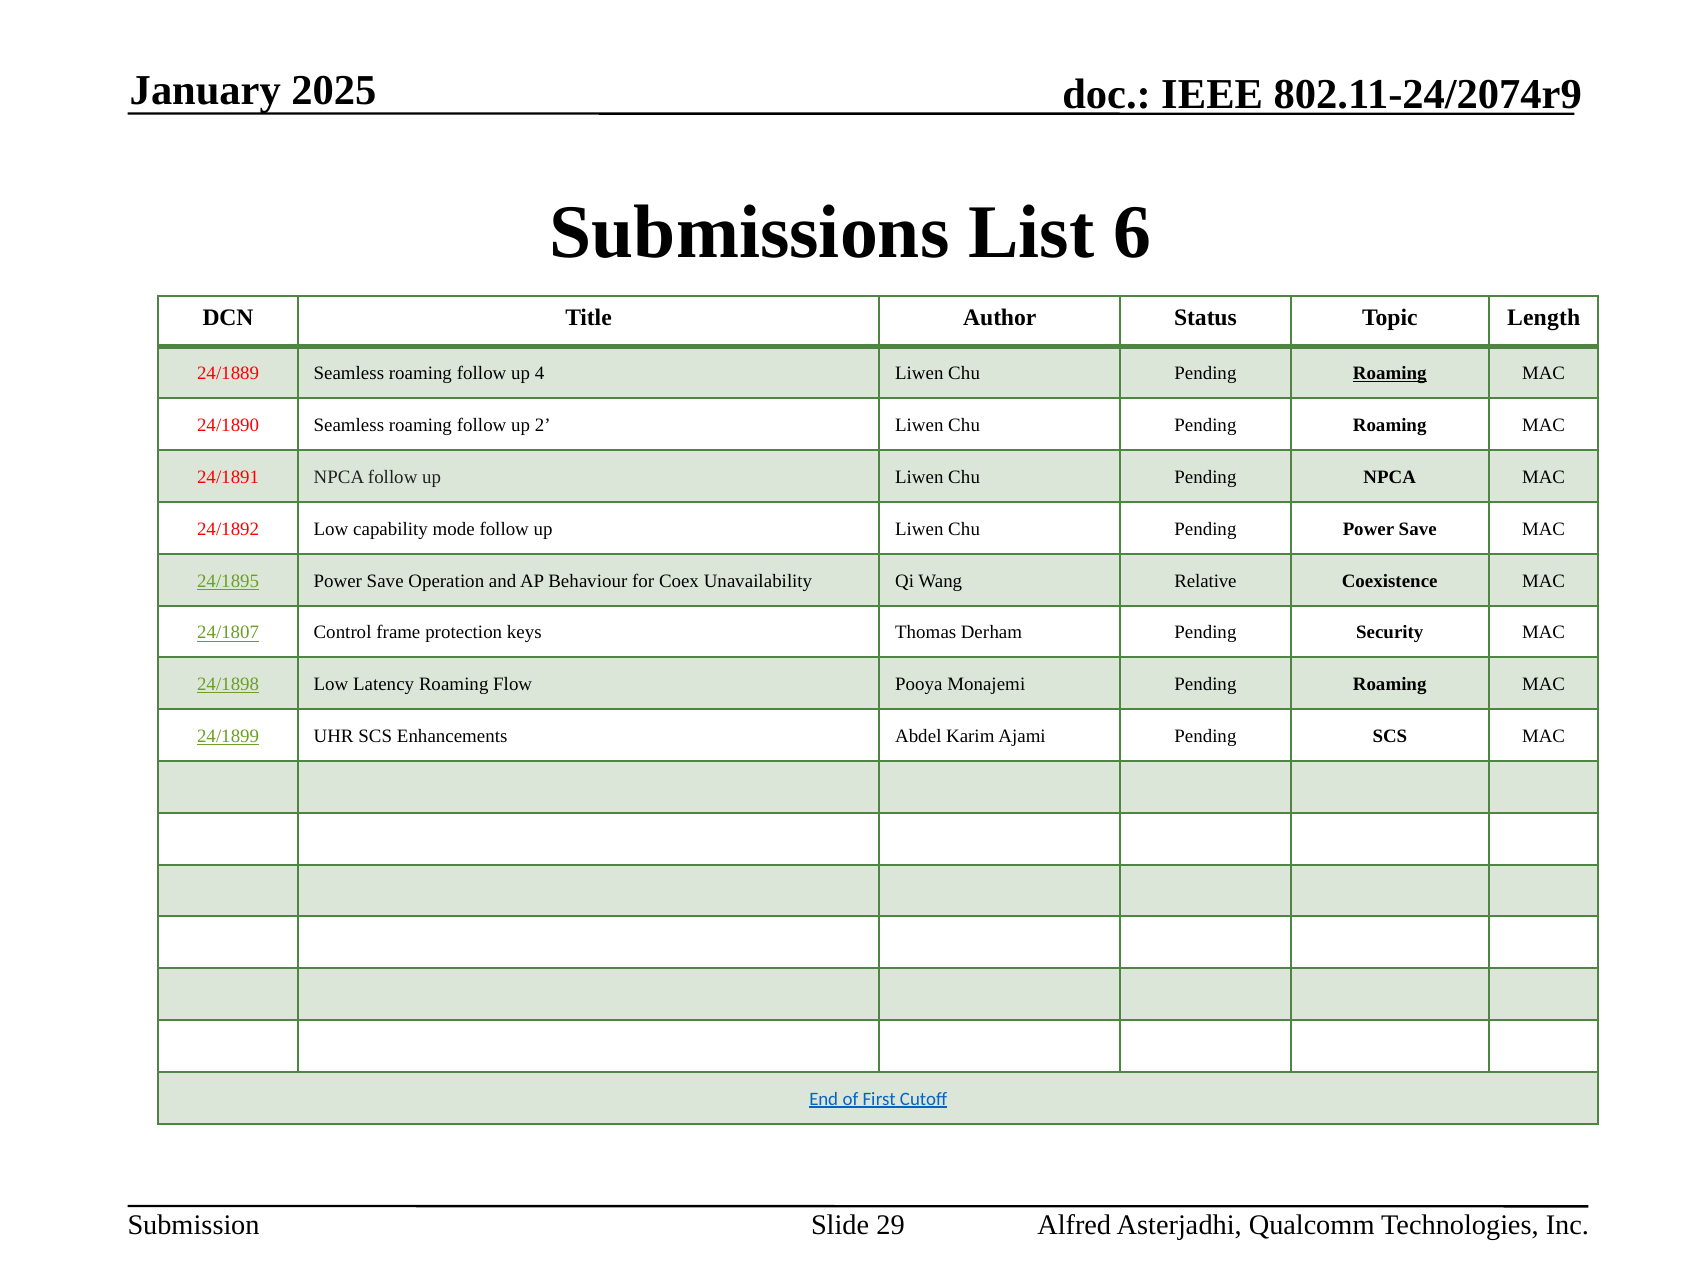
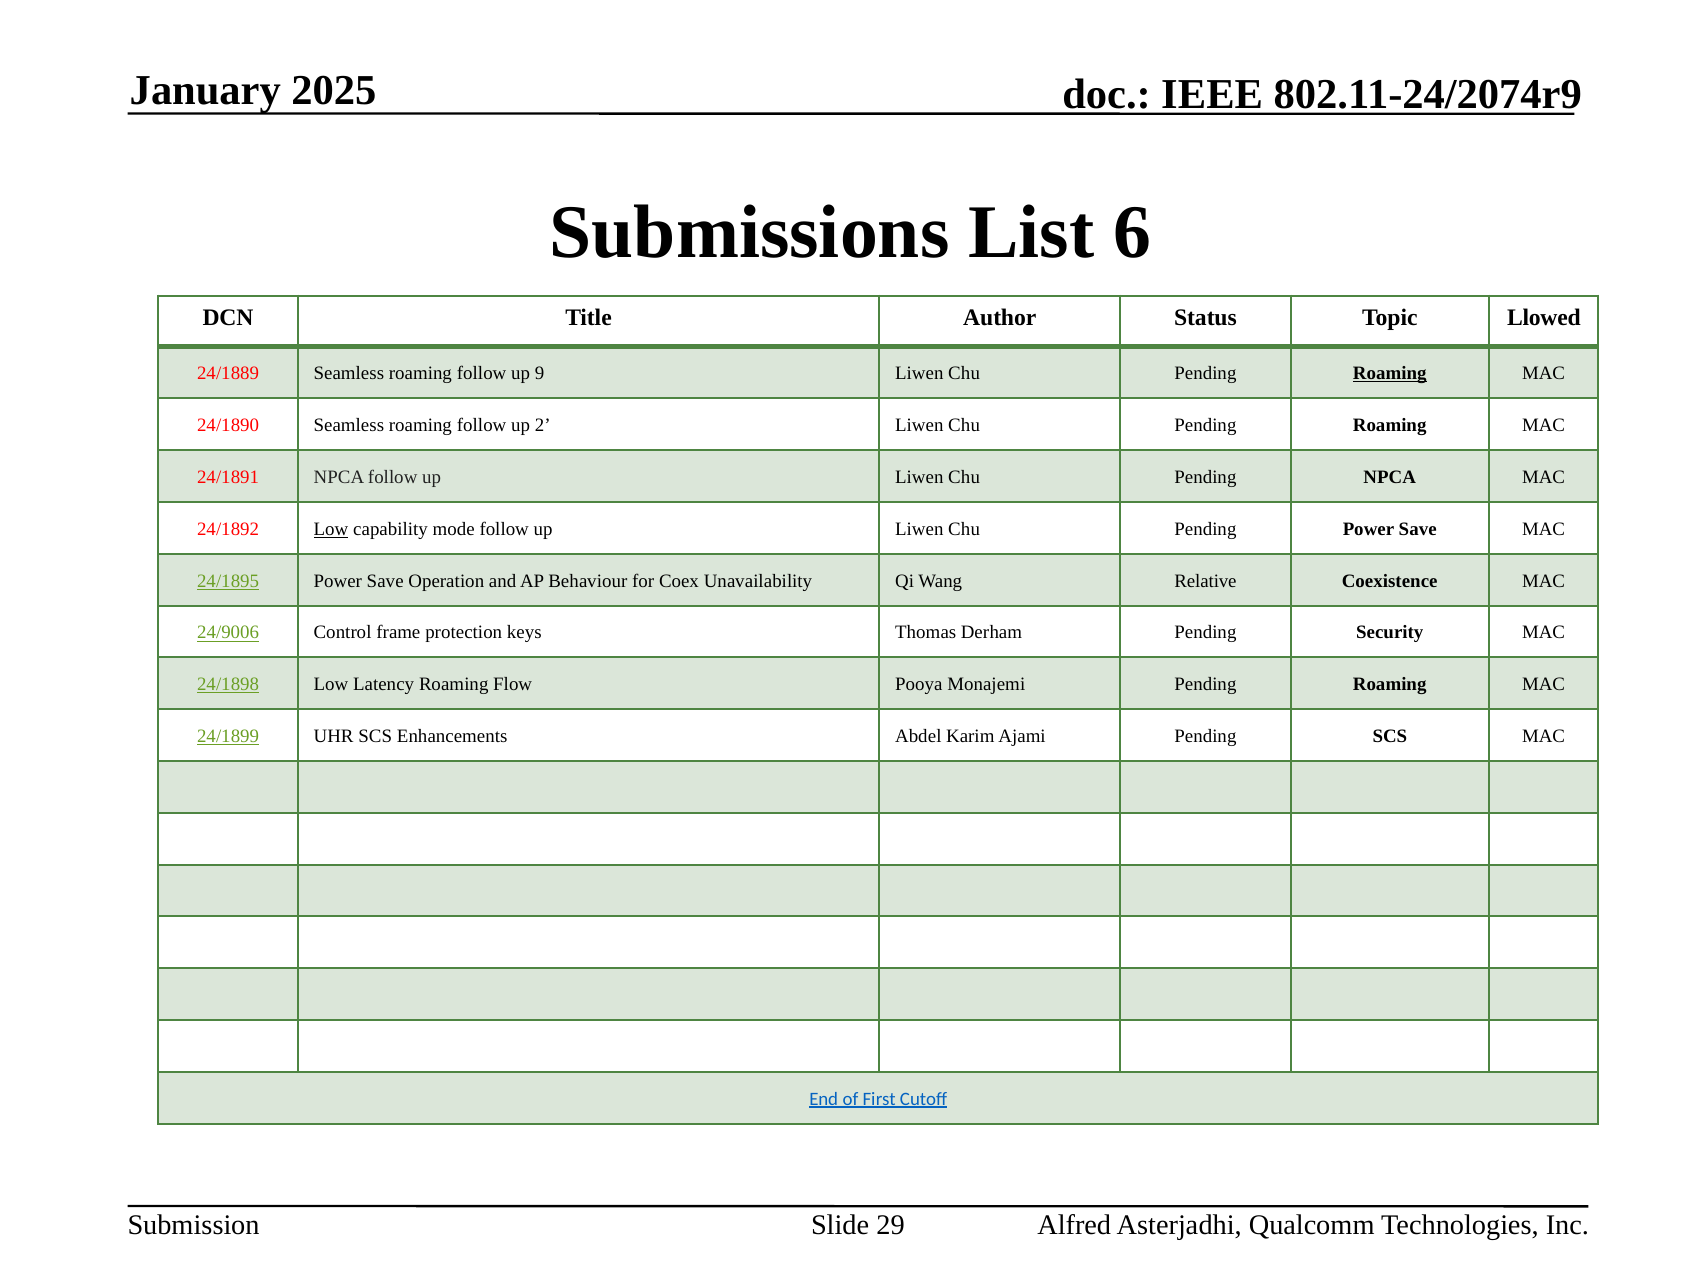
Length: Length -> Llowed
4: 4 -> 9
Low at (331, 529) underline: none -> present
24/1807: 24/1807 -> 24/9006
